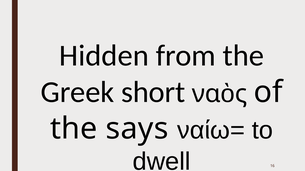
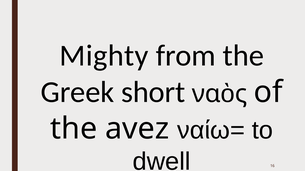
Hidden: Hidden -> Mighty
says: says -> avez
